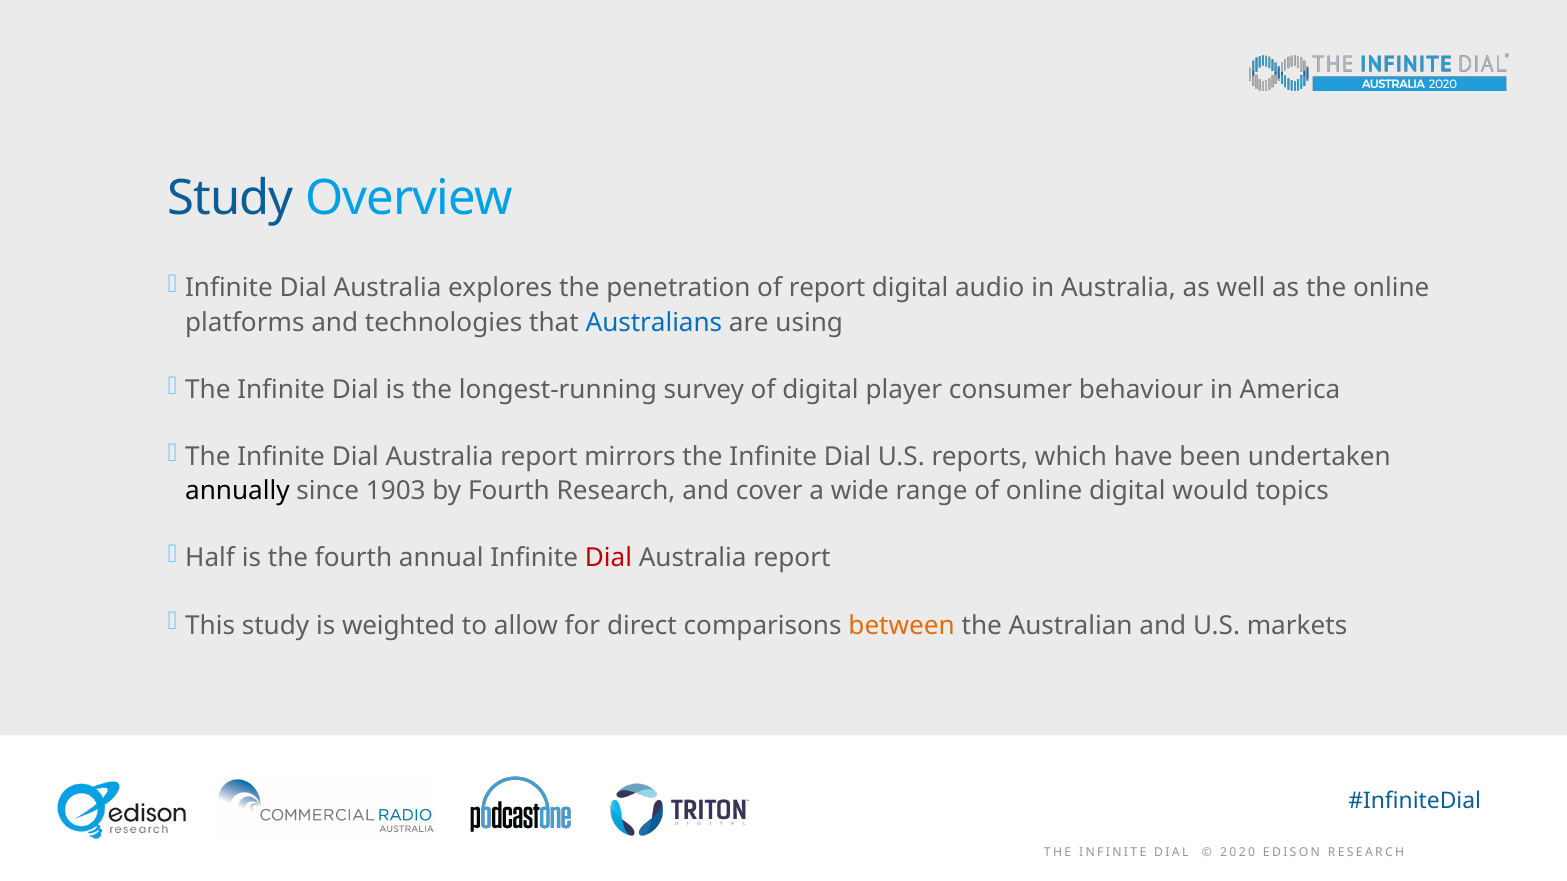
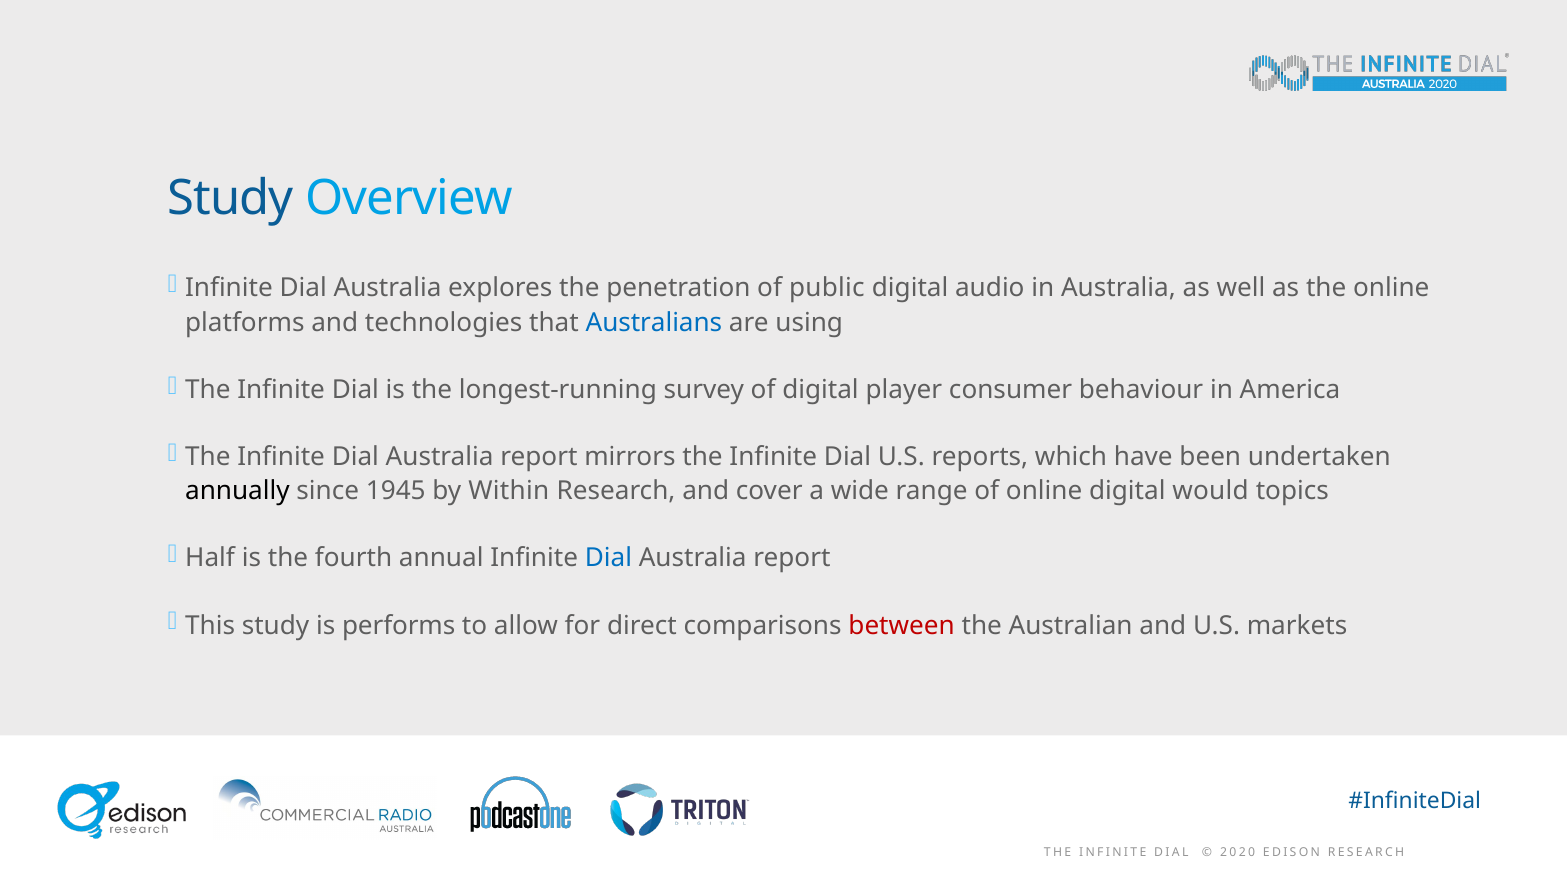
of report: report -> public
1903: 1903 -> 1945
by Fourth: Fourth -> Within
Dial at (608, 559) colour: red -> blue
weighted: weighted -> performs
between colour: orange -> red
